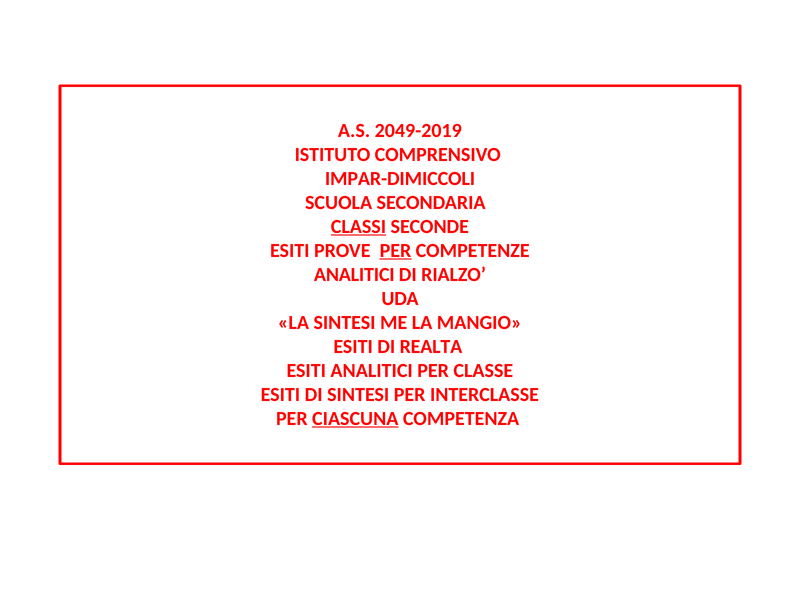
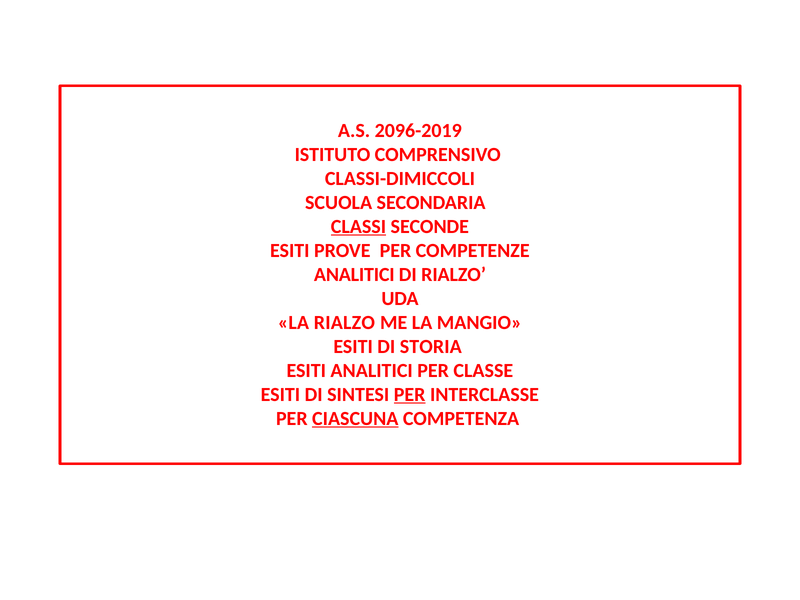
2049-2019: 2049-2019 -> 2096-2019
IMPAR-DIMICCOLI: IMPAR-DIMICCOLI -> CLASSI-DIMICCOLI
PER at (395, 251) underline: present -> none
LA SINTESI: SINTESI -> RIALZO
REALTA: REALTA -> STORIA
PER at (410, 395) underline: none -> present
